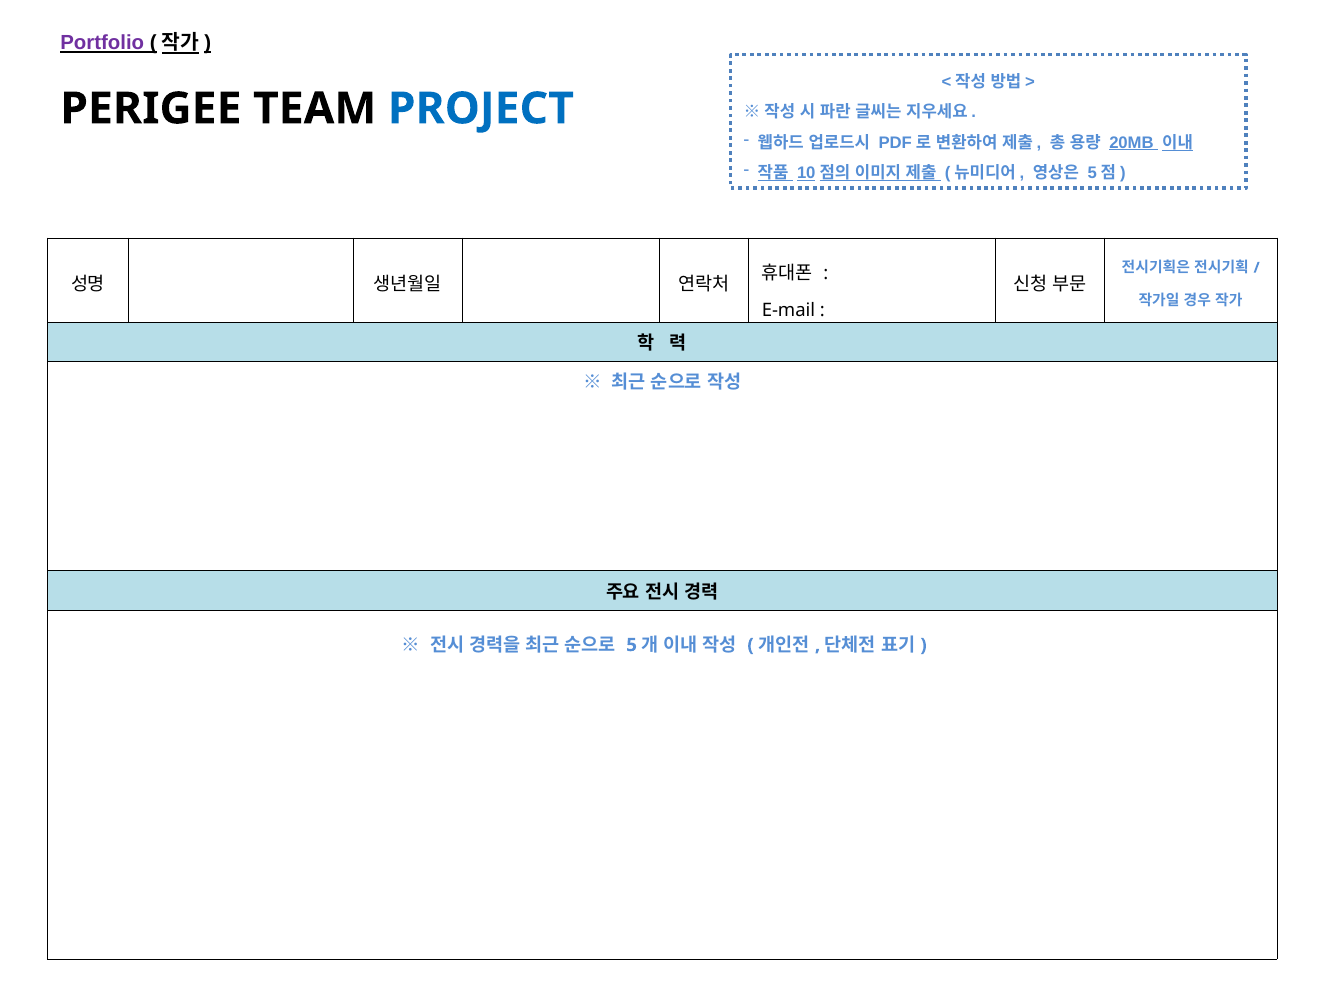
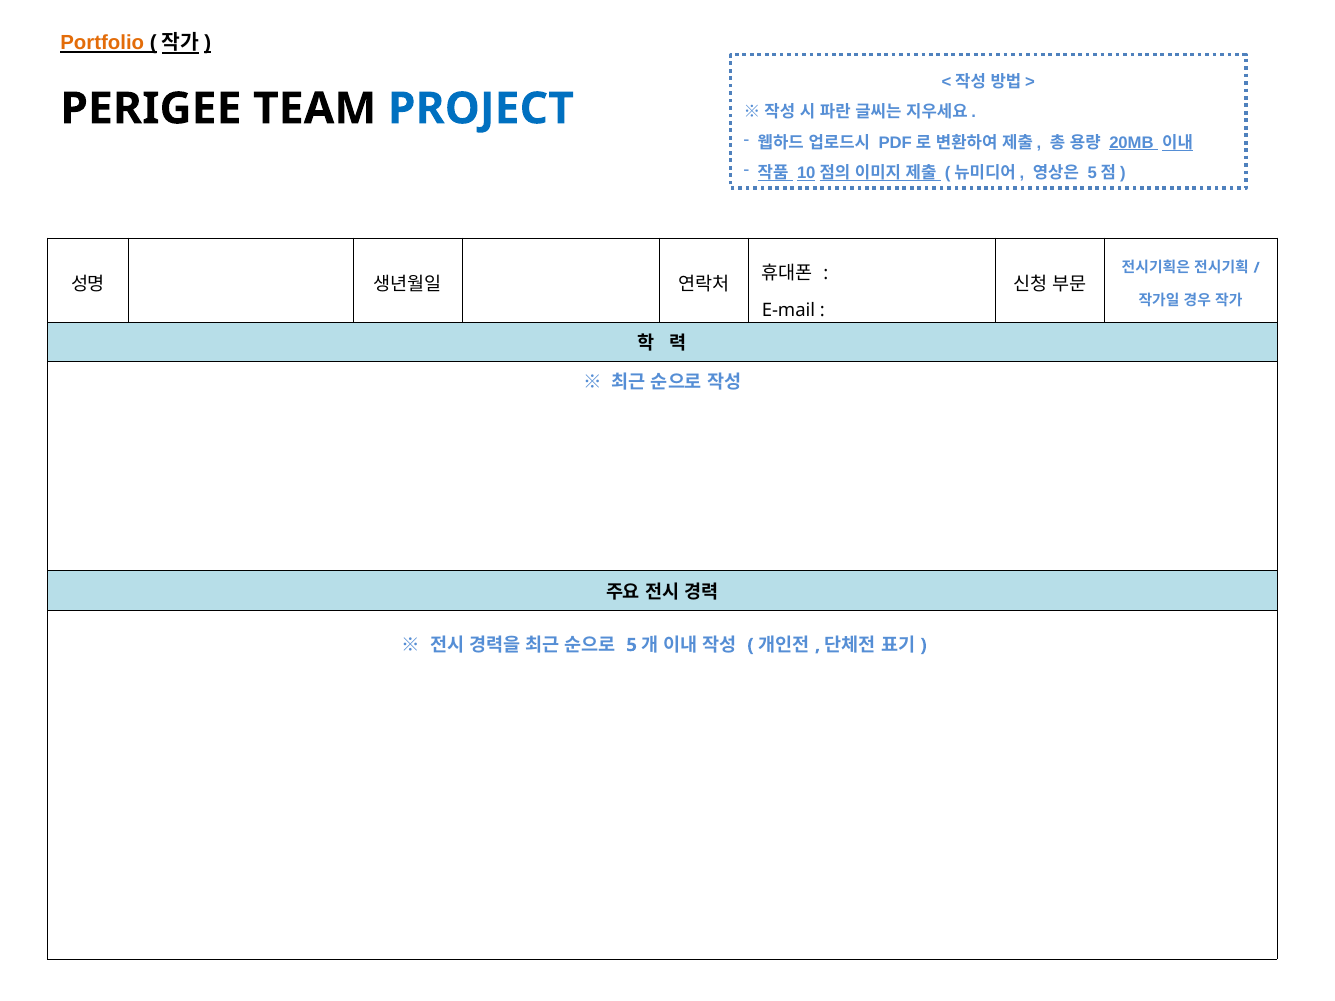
Portfolio colour: purple -> orange
